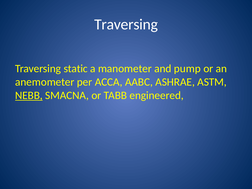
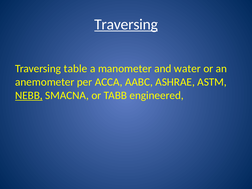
Traversing at (126, 24) underline: none -> present
static: static -> table
pump: pump -> water
